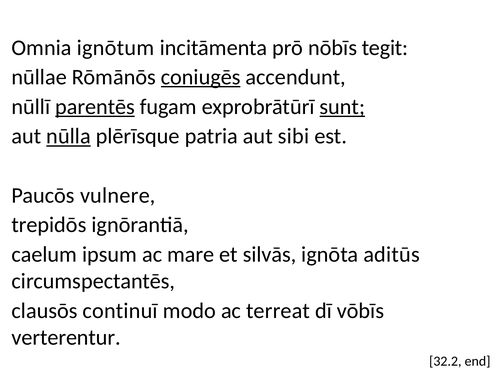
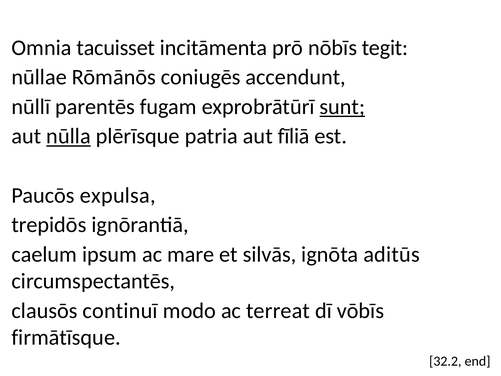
ignōtum: ignōtum -> tacuisset
coniugēs underline: present -> none
parentēs underline: present -> none
sibi: sibi -> fīliā
vulnere: vulnere -> expulsa
verterentur: verterentur -> firmātīsque
